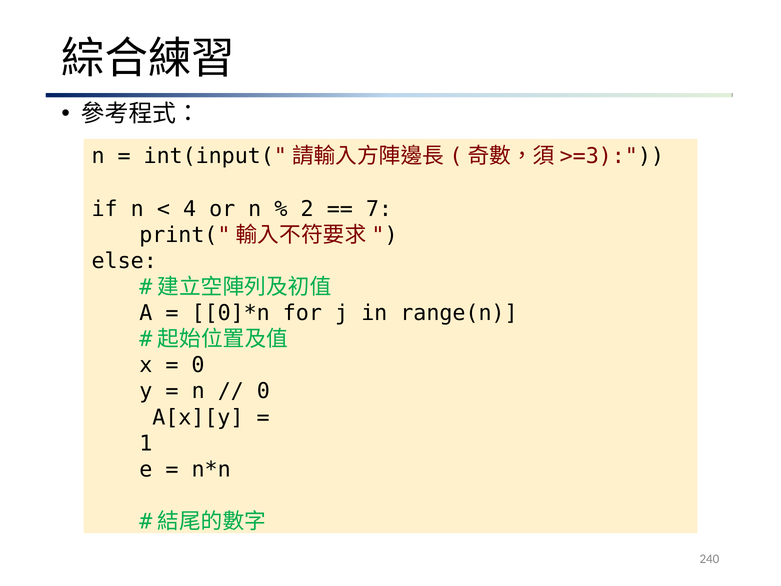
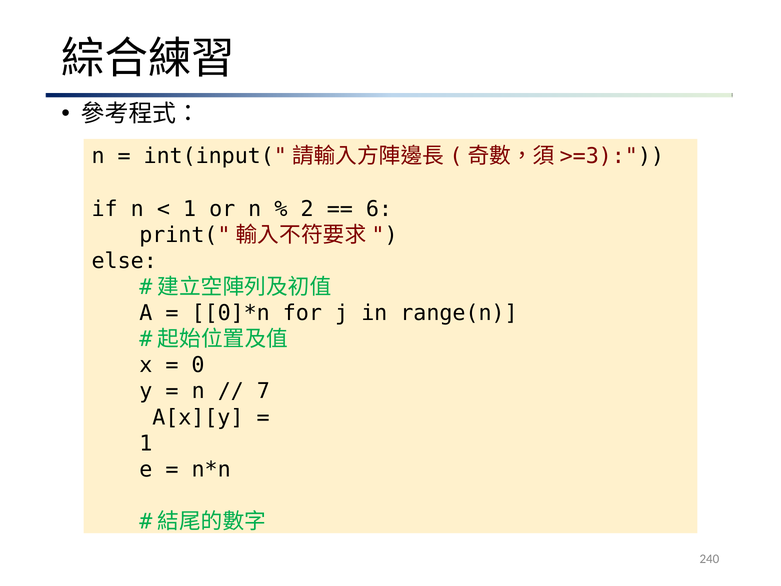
4 at (190, 209): 4 -> 1
7: 7 -> 6
0 at (263, 391): 0 -> 7
